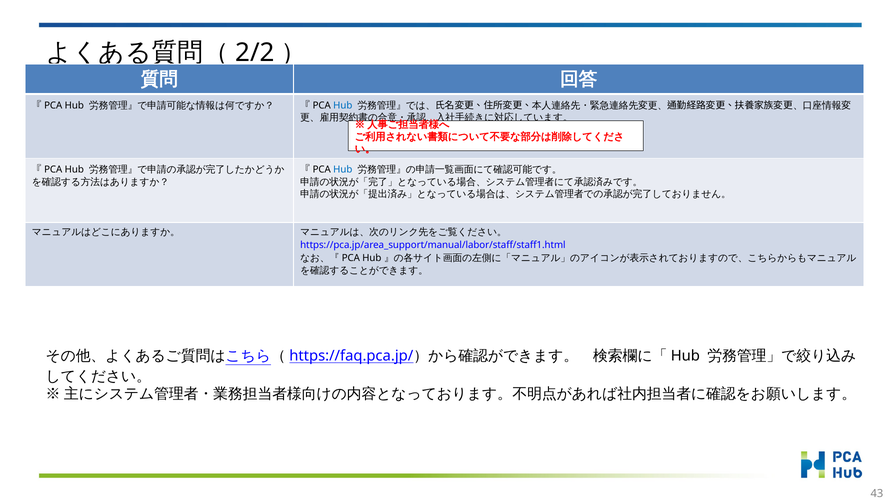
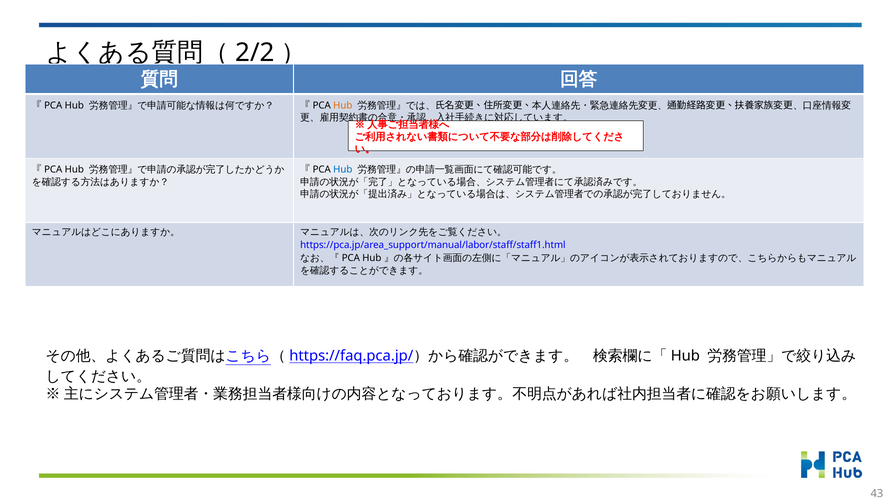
Hub at (343, 105) colour: blue -> orange
